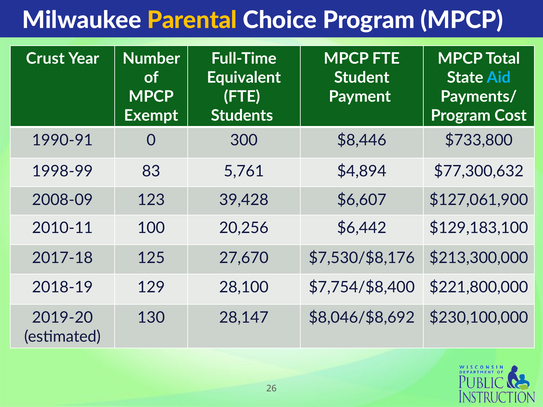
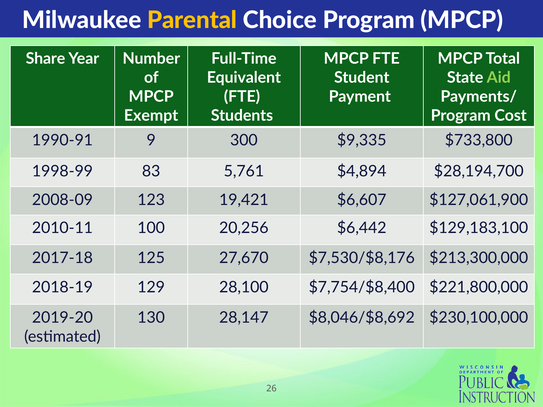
Crust: Crust -> Share
Aid colour: light blue -> light green
0: 0 -> 9
$8,446: $8,446 -> $9,335
$77,300,632: $77,300,632 -> $28,194,700
39,428: 39,428 -> 19,421
